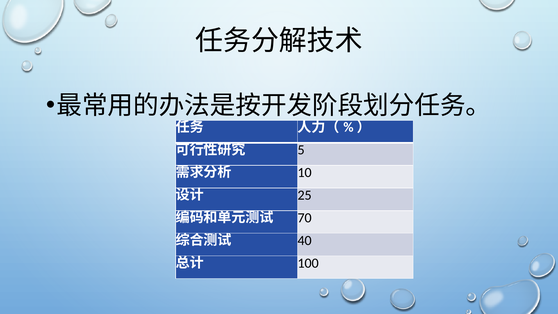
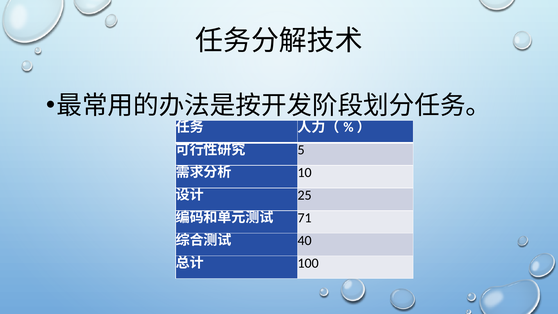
70: 70 -> 71
